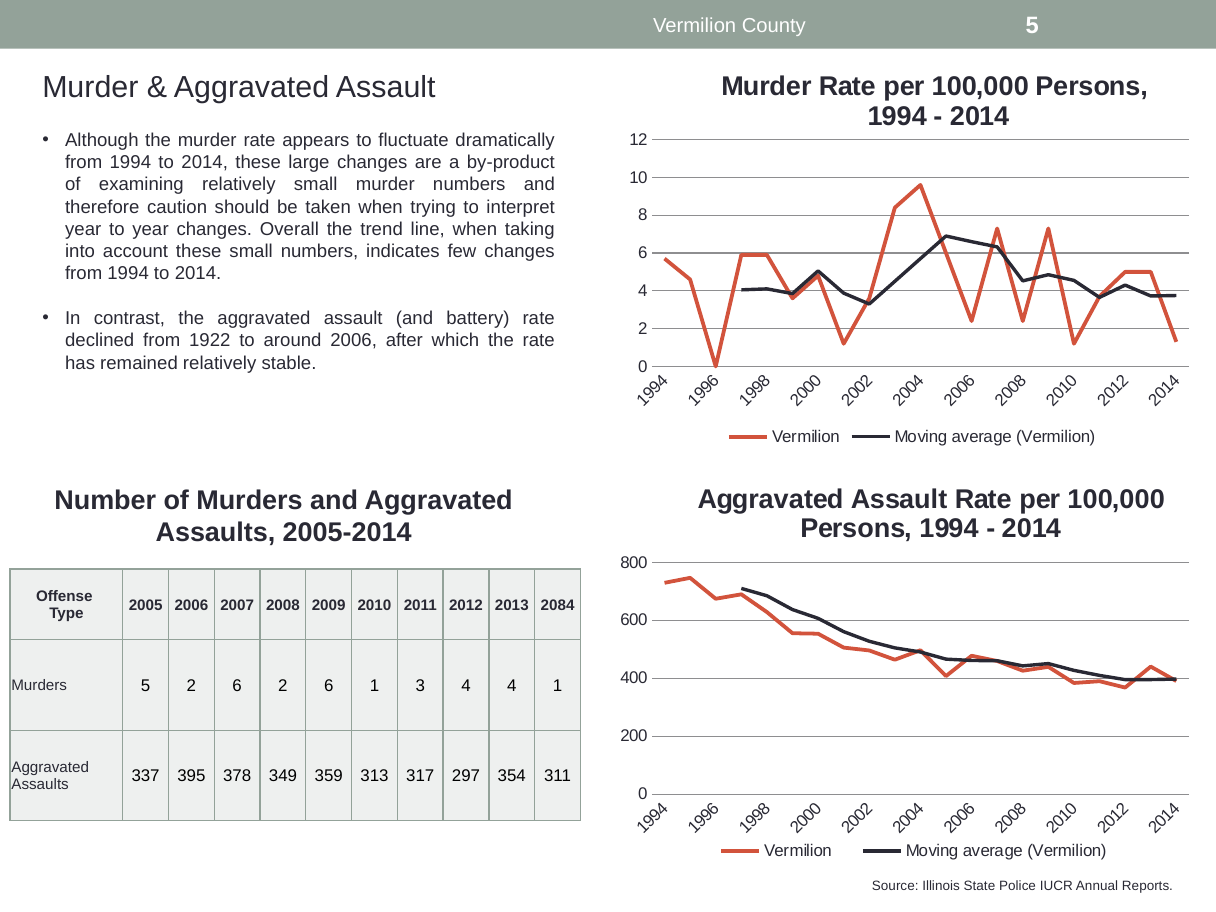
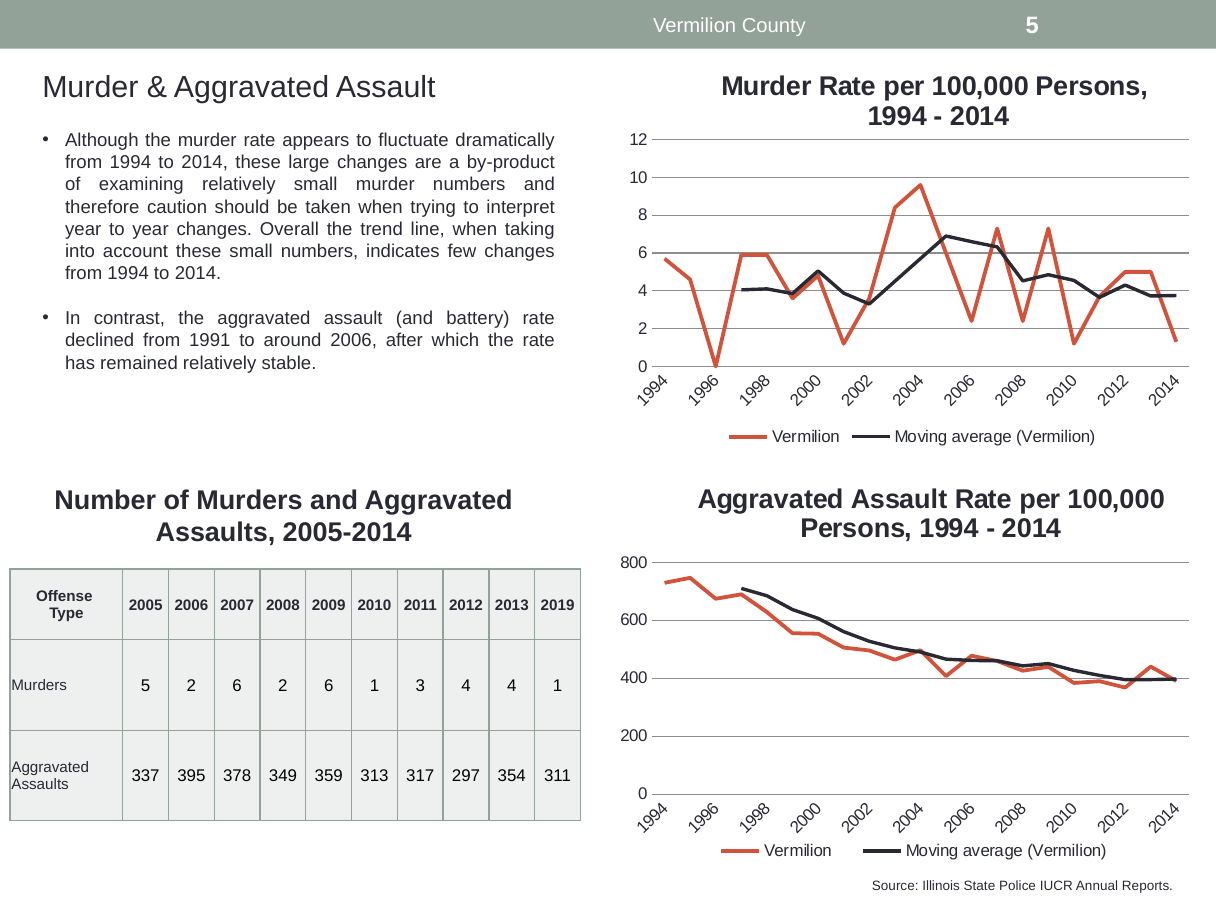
1922: 1922 -> 1991
2084: 2084 -> 2019
